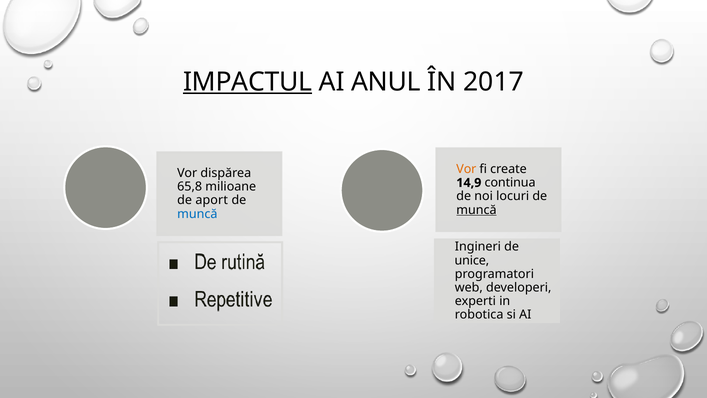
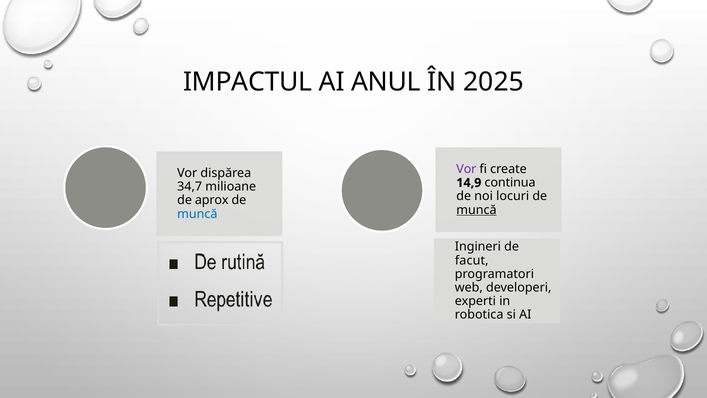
IMPACTUL underline: present -> none
2017: 2017 -> 2025
Vor at (466, 169) colour: orange -> purple
65,8: 65,8 -> 34,7
aport: aport -> aprox
unice: unice -> facut
